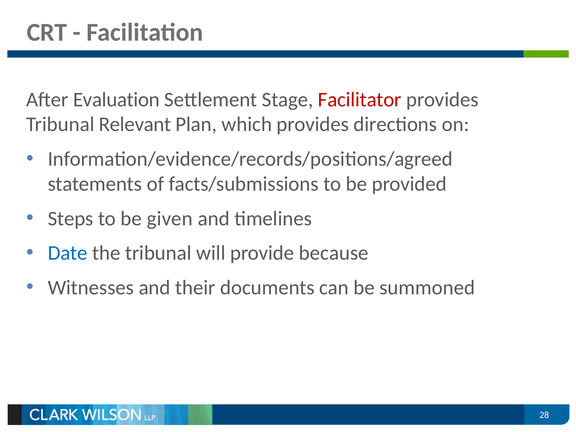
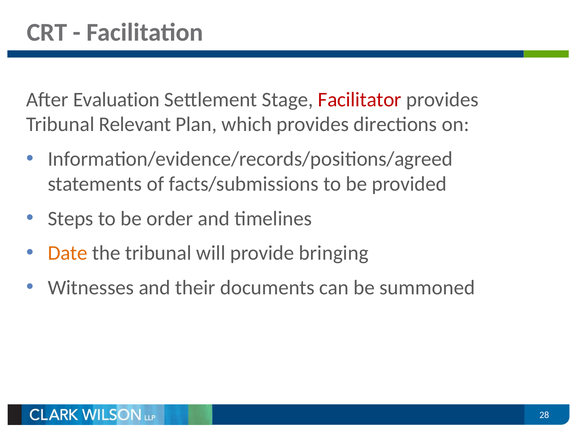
given: given -> order
Date colour: blue -> orange
because: because -> bringing
